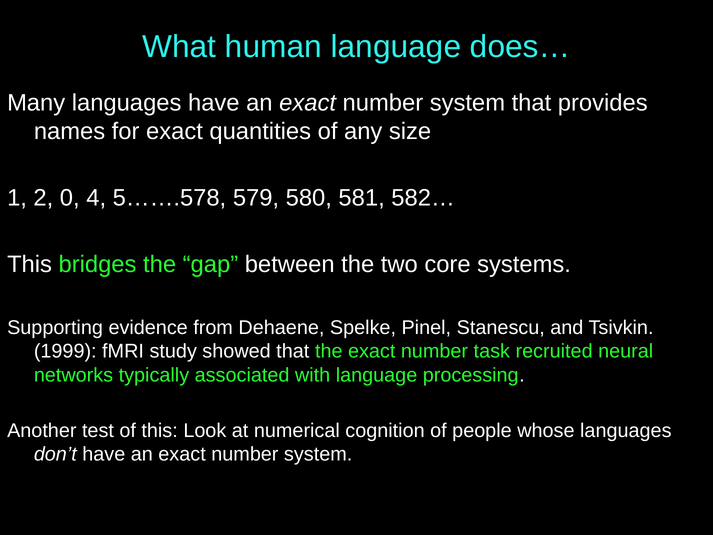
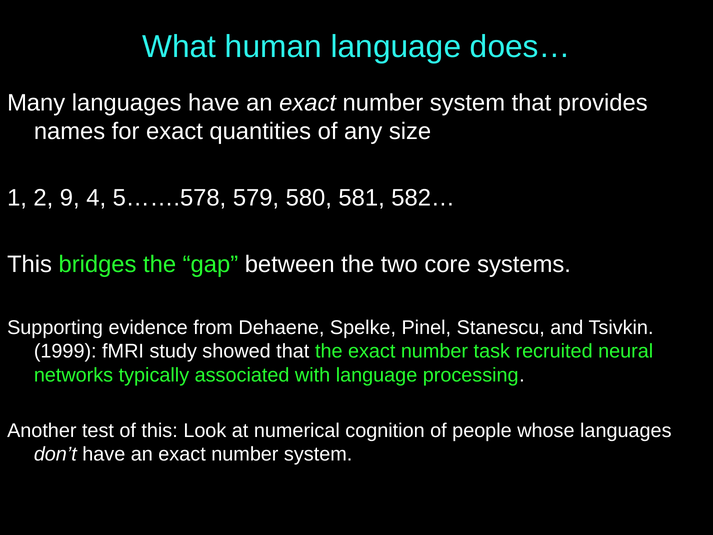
0: 0 -> 9
